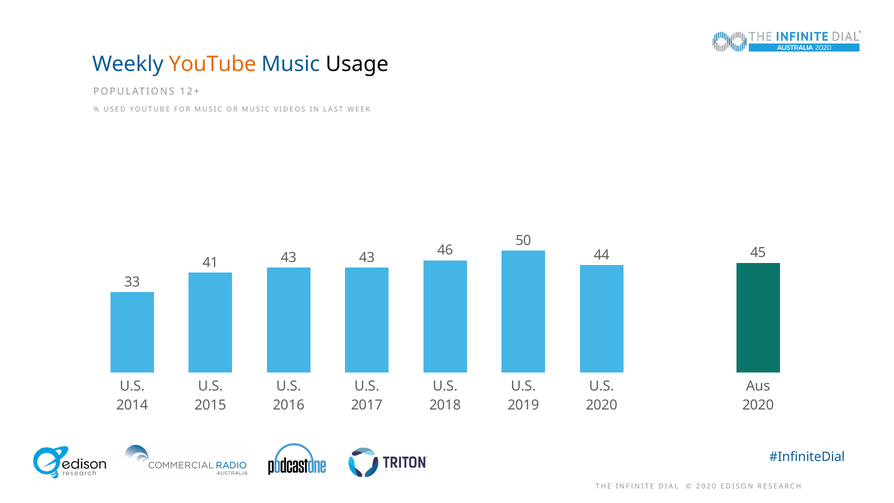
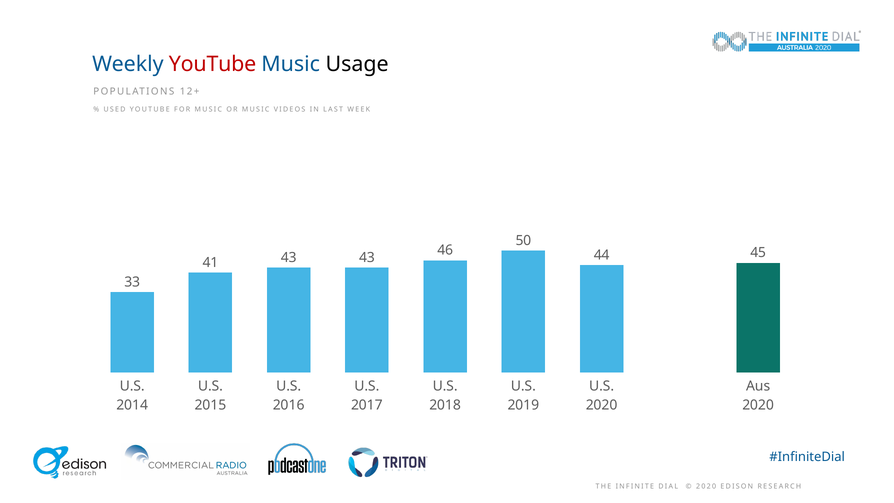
YouTube at (213, 64) colour: orange -> red
